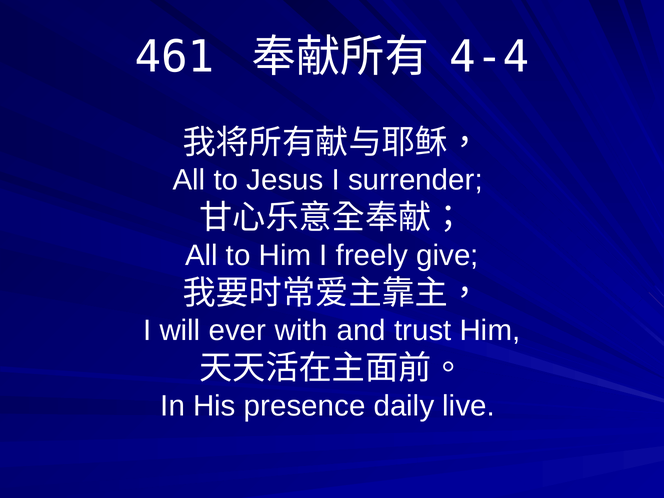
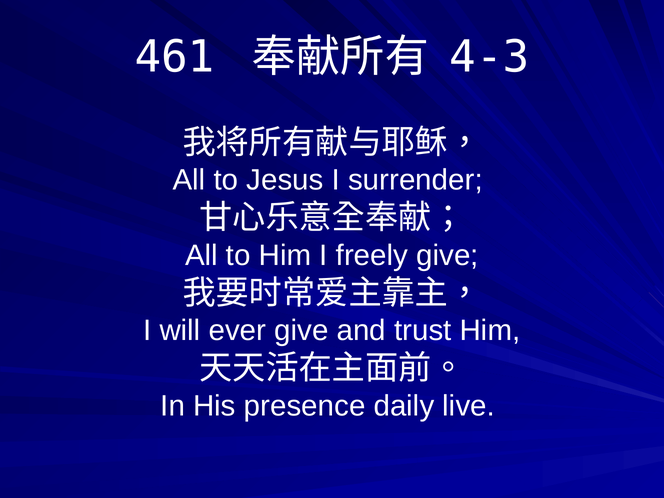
4-4: 4-4 -> 4-3
ever with: with -> give
